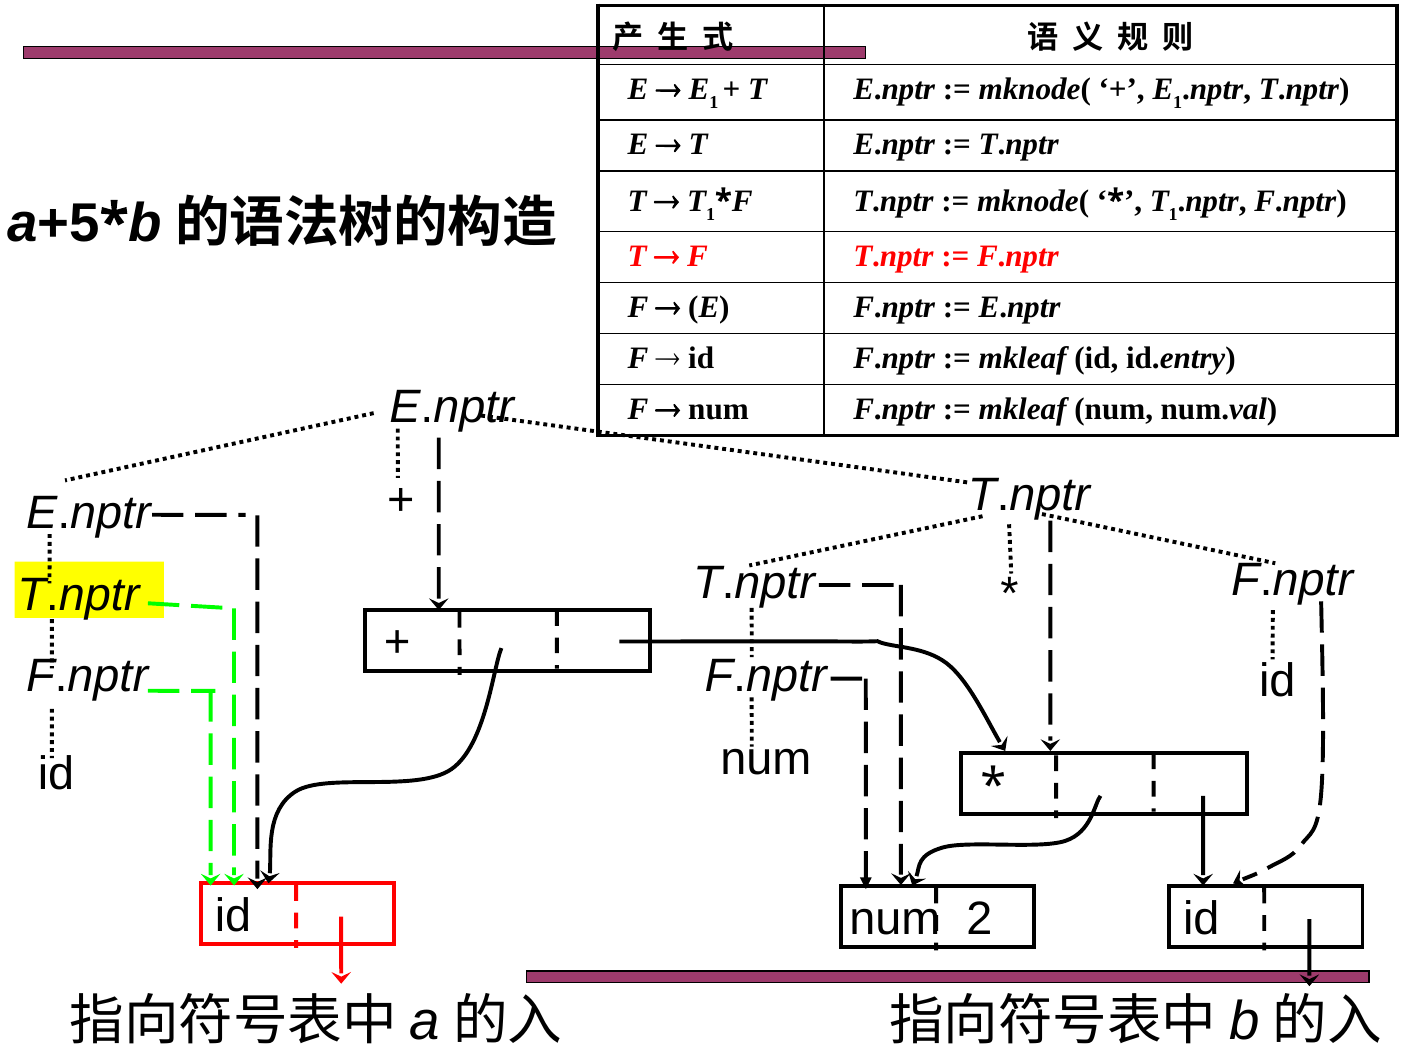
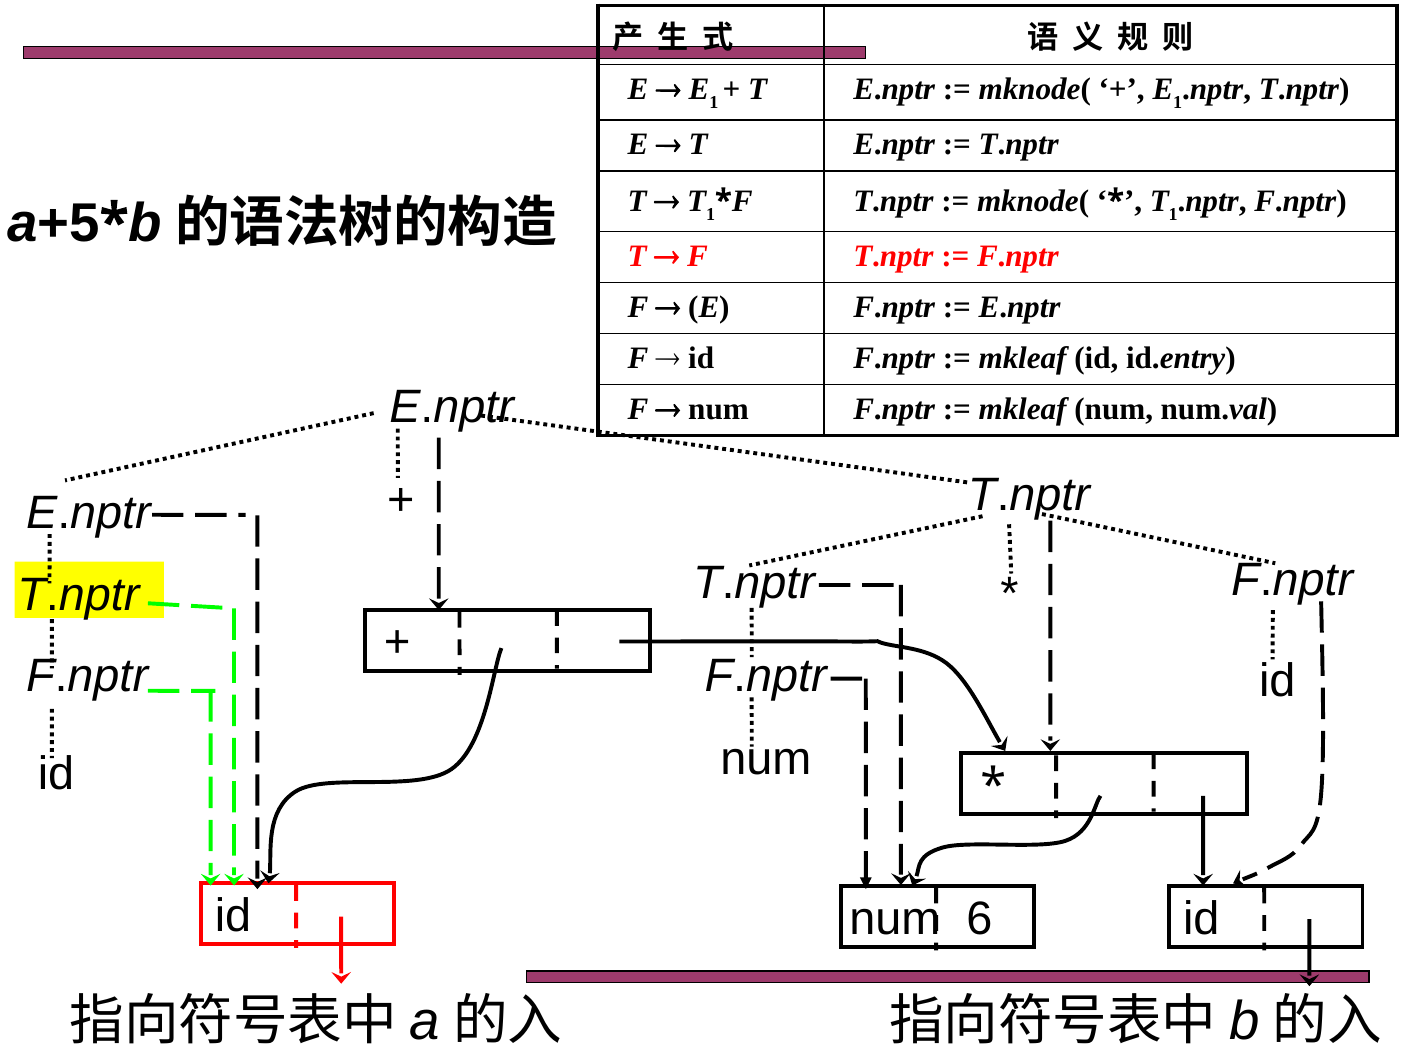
2: 2 -> 6
